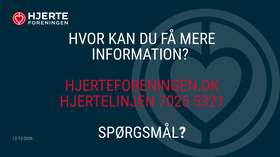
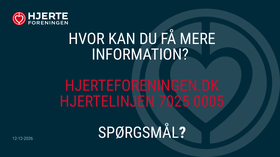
5321: 5321 -> 0005
